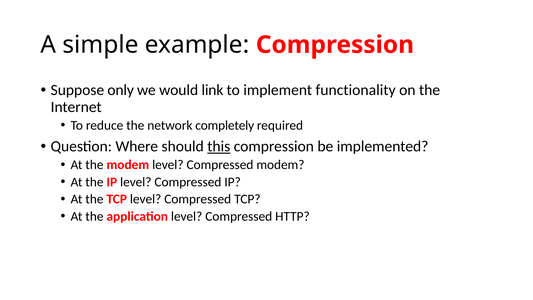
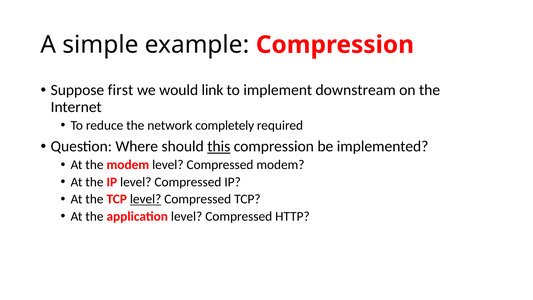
only: only -> first
functionality: functionality -> downstream
level at (146, 199) underline: none -> present
